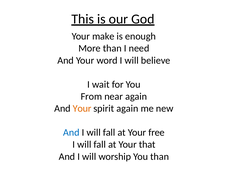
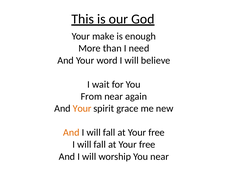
spirit again: again -> grace
And at (71, 133) colour: blue -> orange
that at (147, 145): that -> free
You than: than -> near
